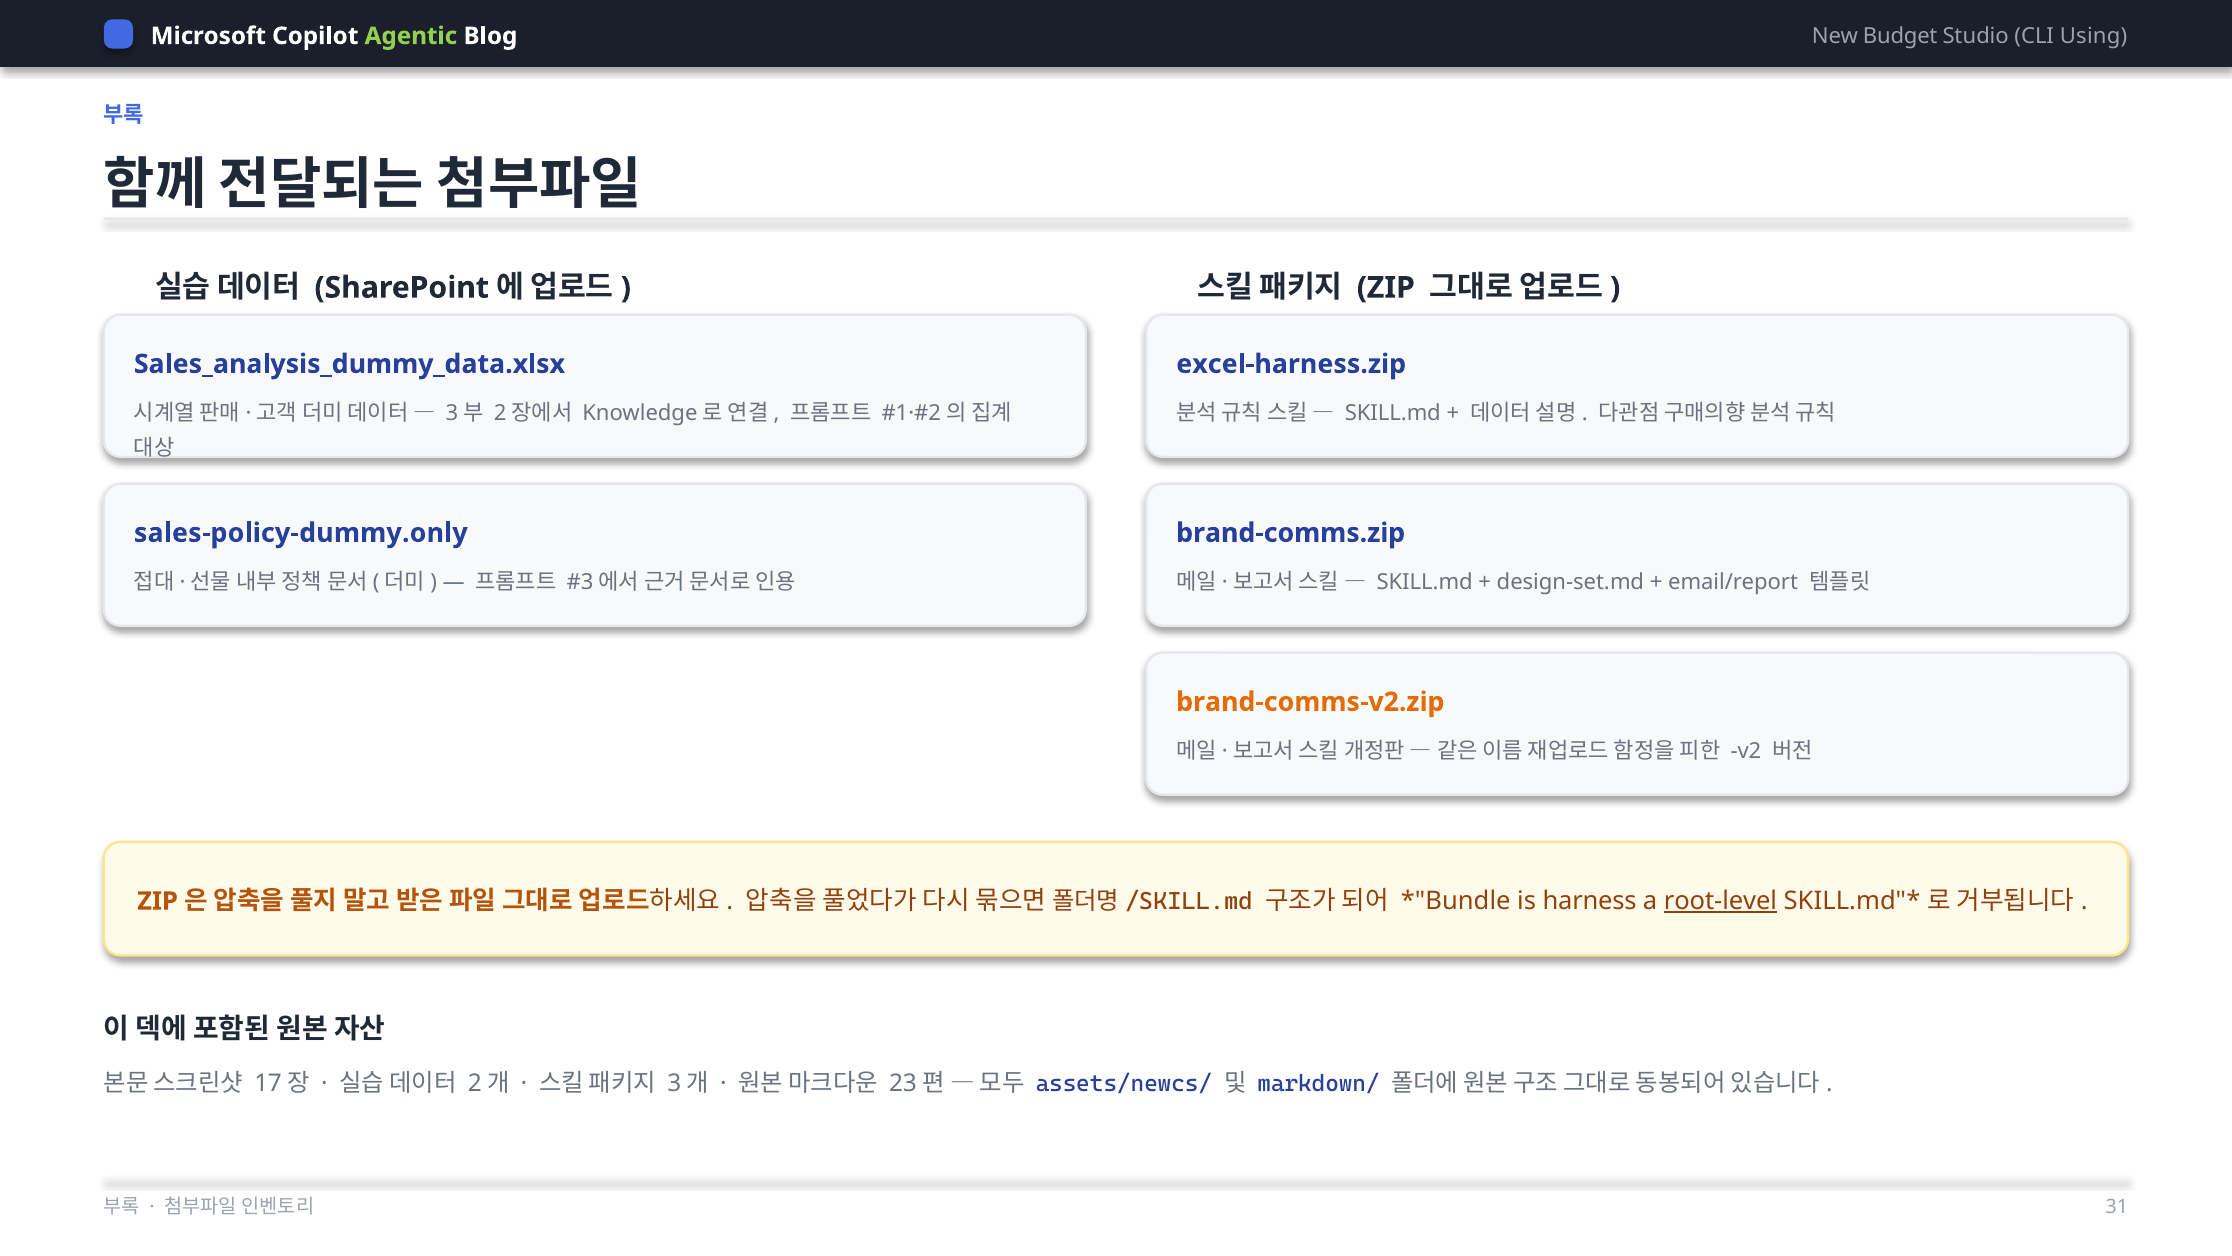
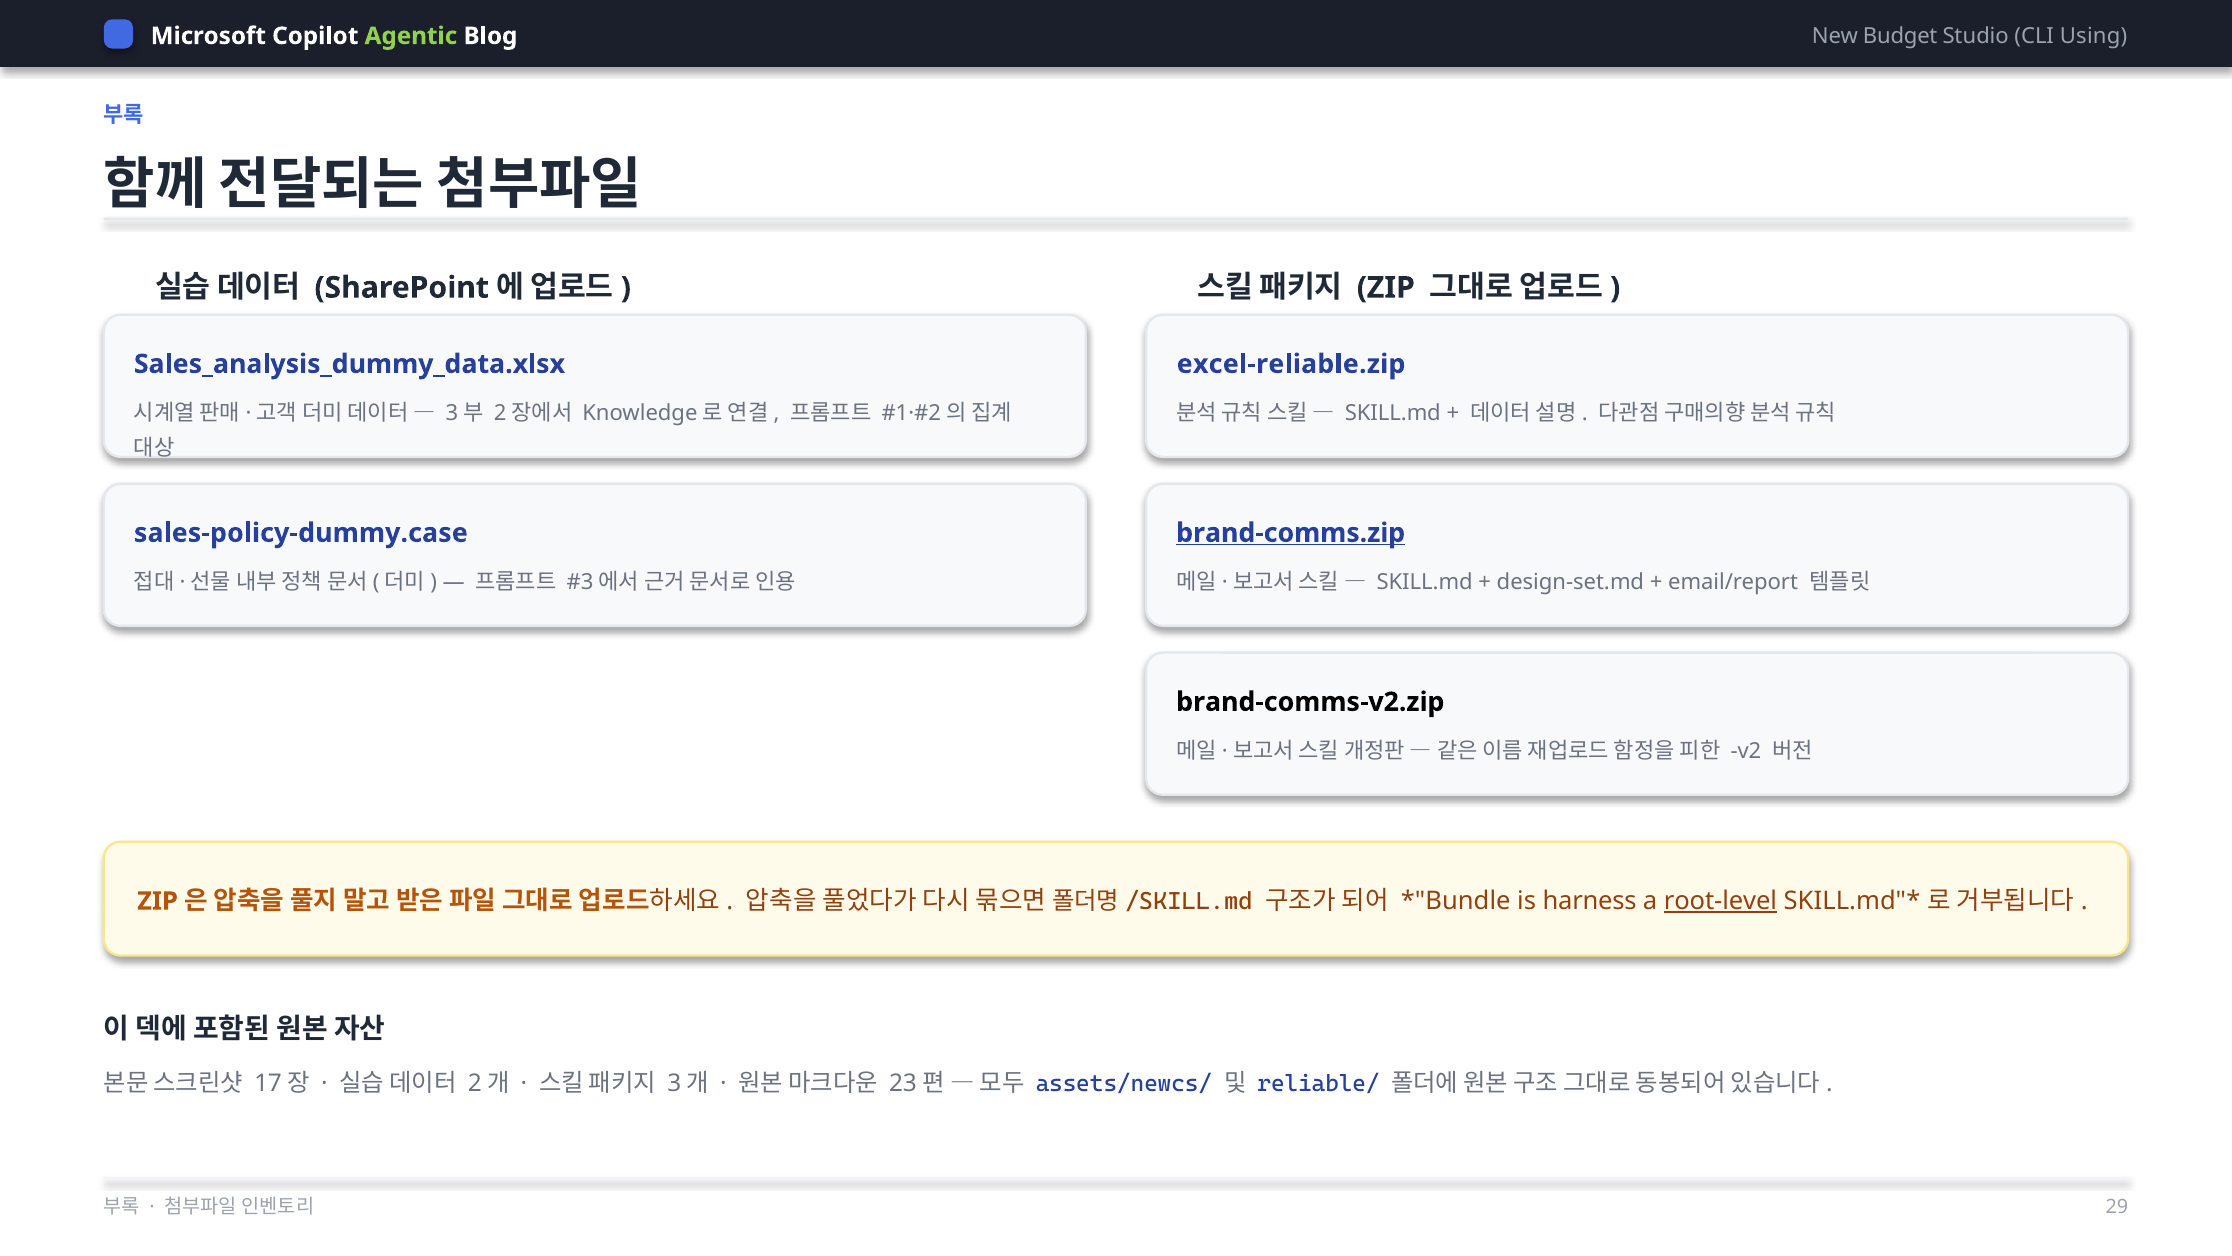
excel-harness.zip: excel-harness.zip -> excel-reliable.zip
sales-policy-dummy.only: sales-policy-dummy.only -> sales-policy-dummy.case
brand-comms.zip underline: none -> present
brand-comms-v2.zip colour: orange -> black
markdown/: markdown/ -> reliable/
31: 31 -> 29
